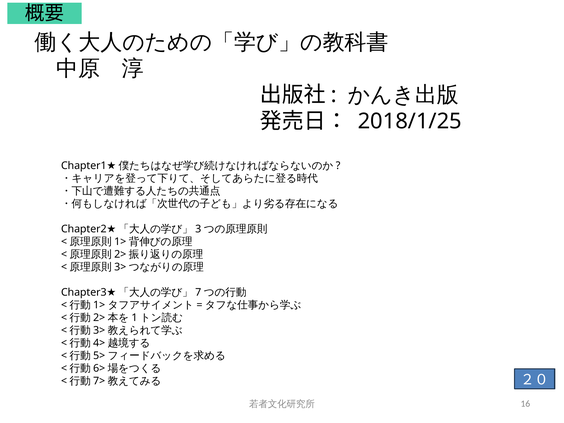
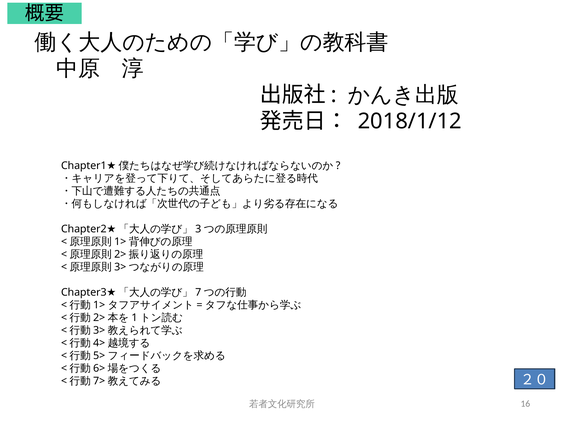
2018/1/25: 2018/1/25 -> 2018/1/12
